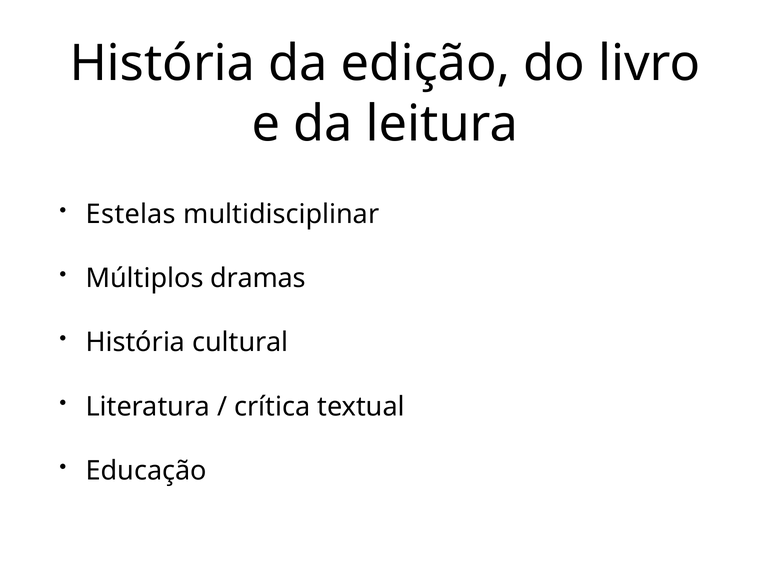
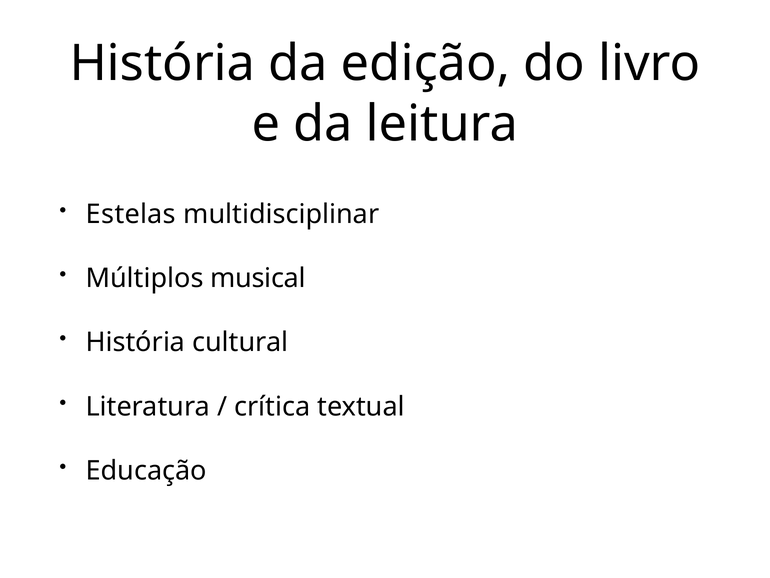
dramas: dramas -> musical
